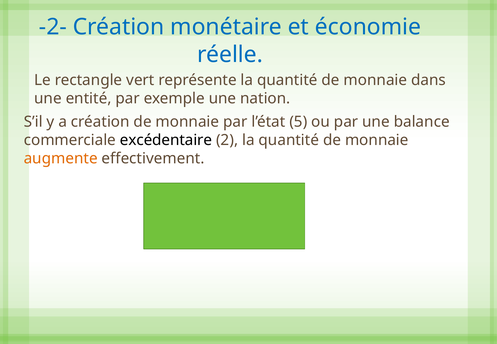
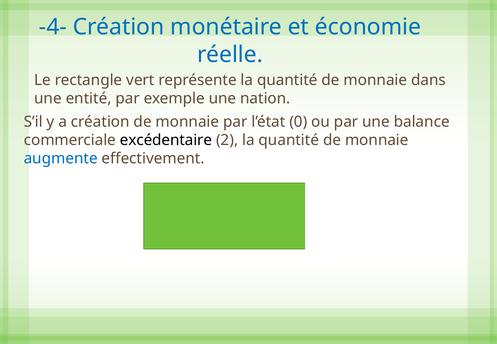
-2-: -2- -> -4-
5: 5 -> 0
augmente colour: orange -> blue
